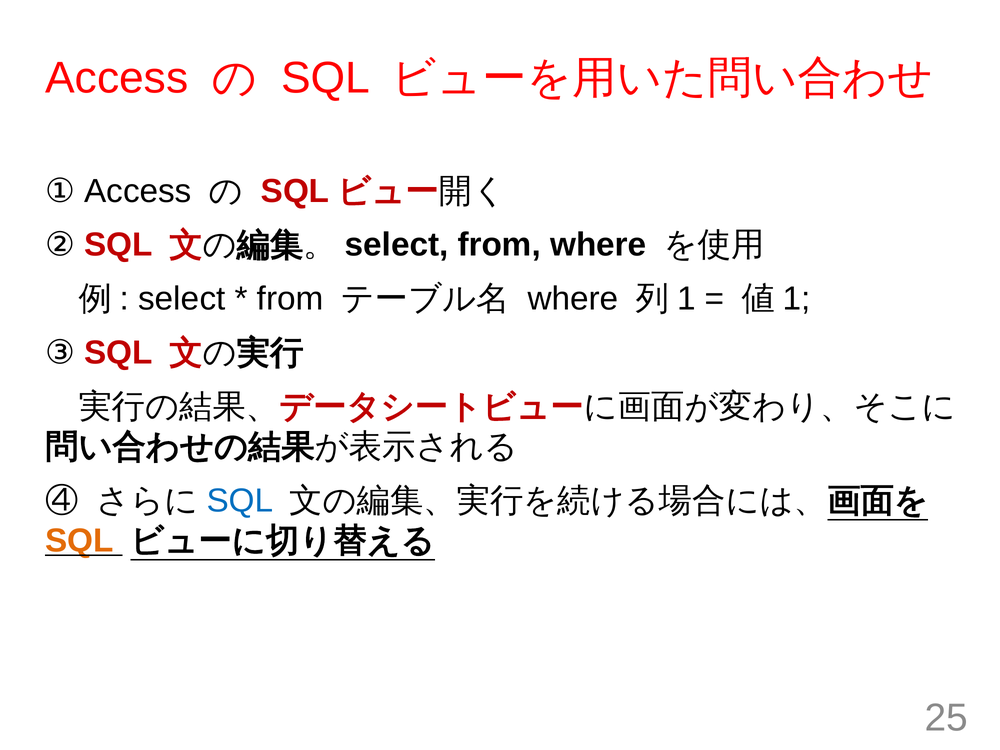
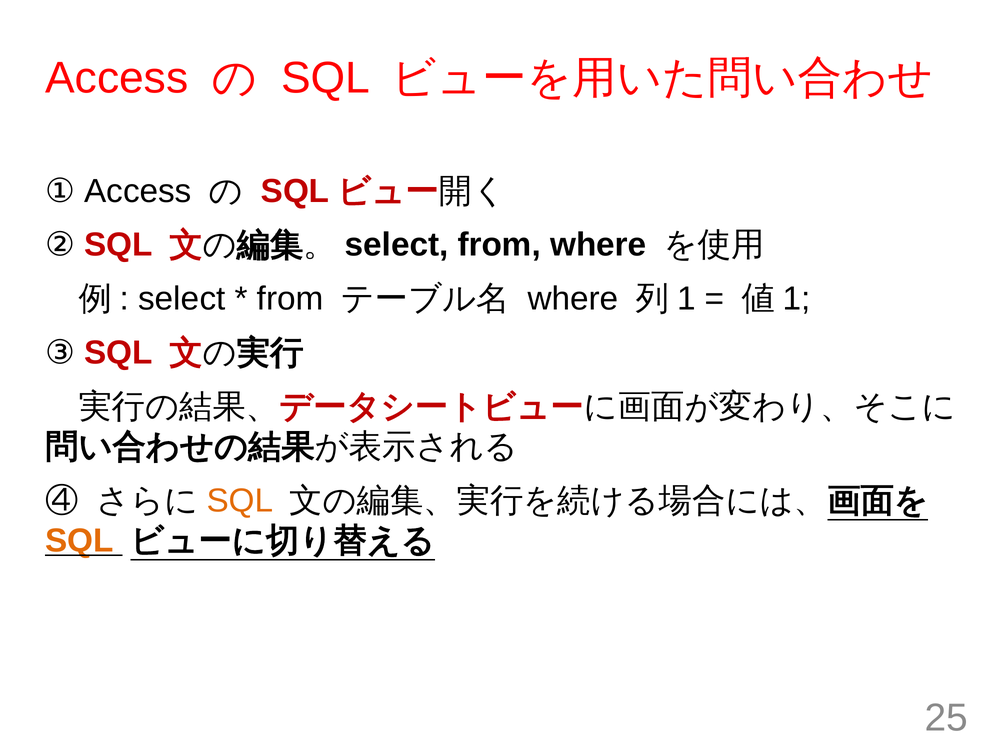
SQL at (240, 501) colour: blue -> orange
